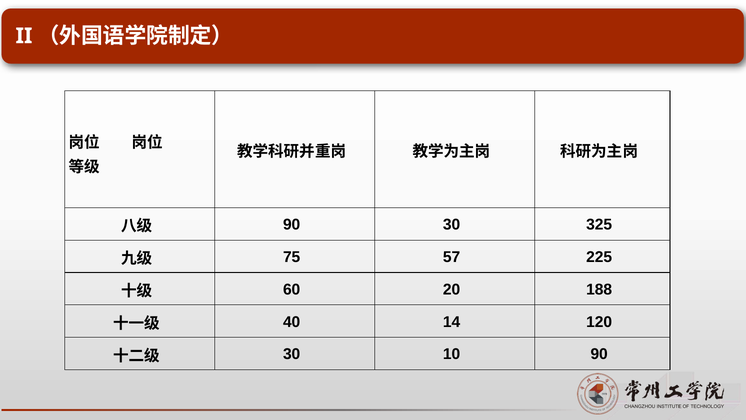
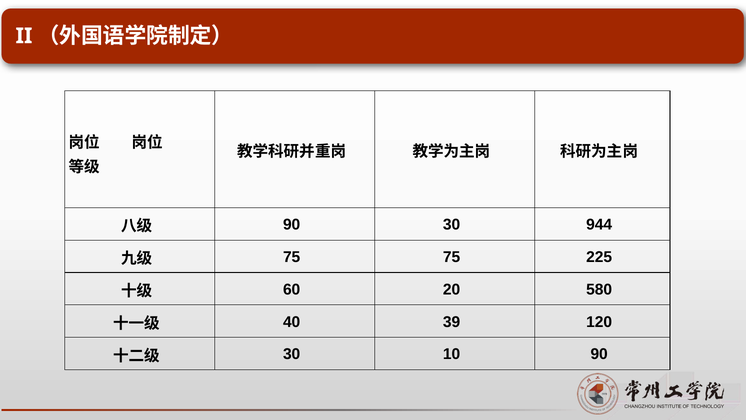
325: 325 -> 944
75 57: 57 -> 75
188: 188 -> 580
14: 14 -> 39
